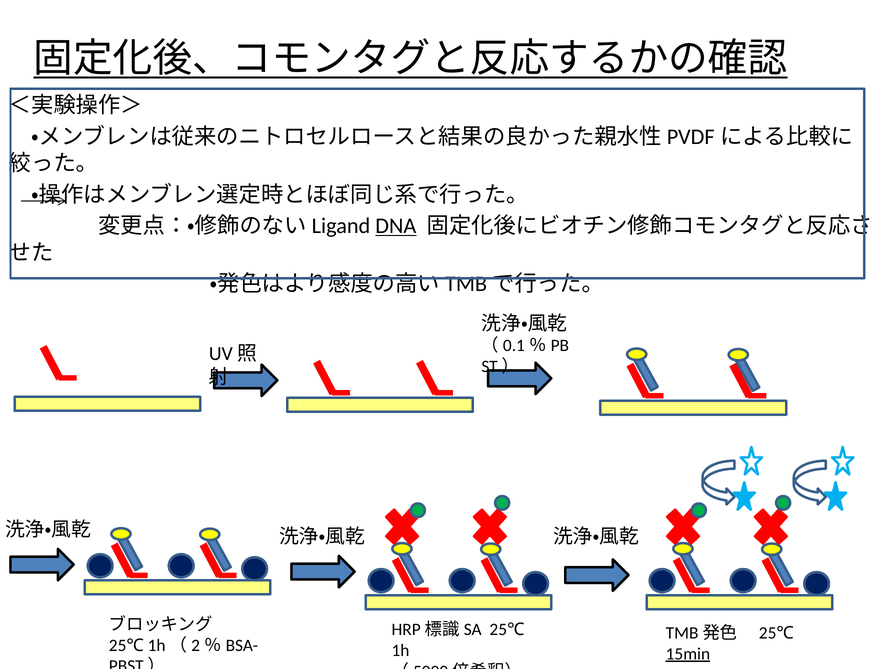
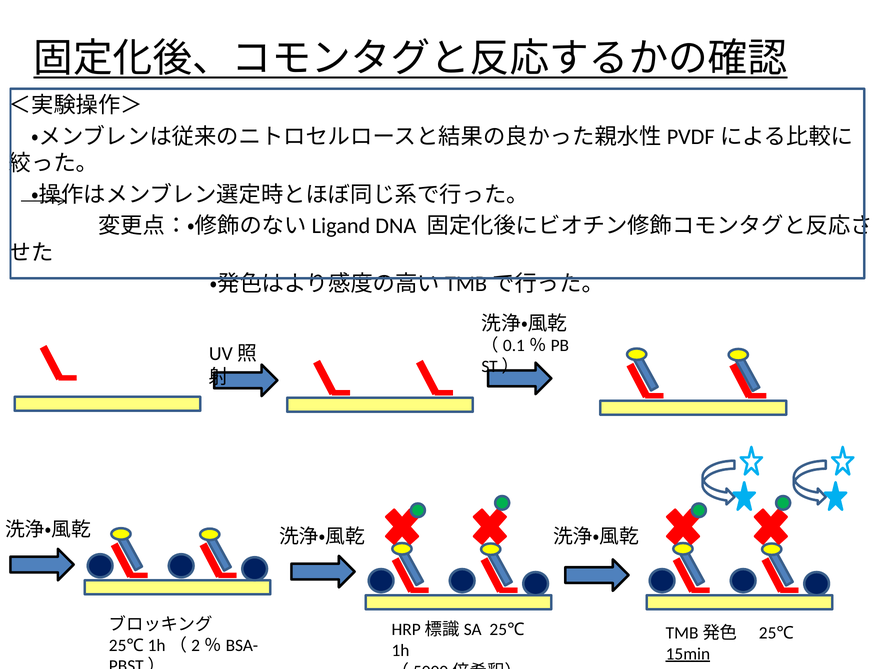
DNA underline: present -> none
